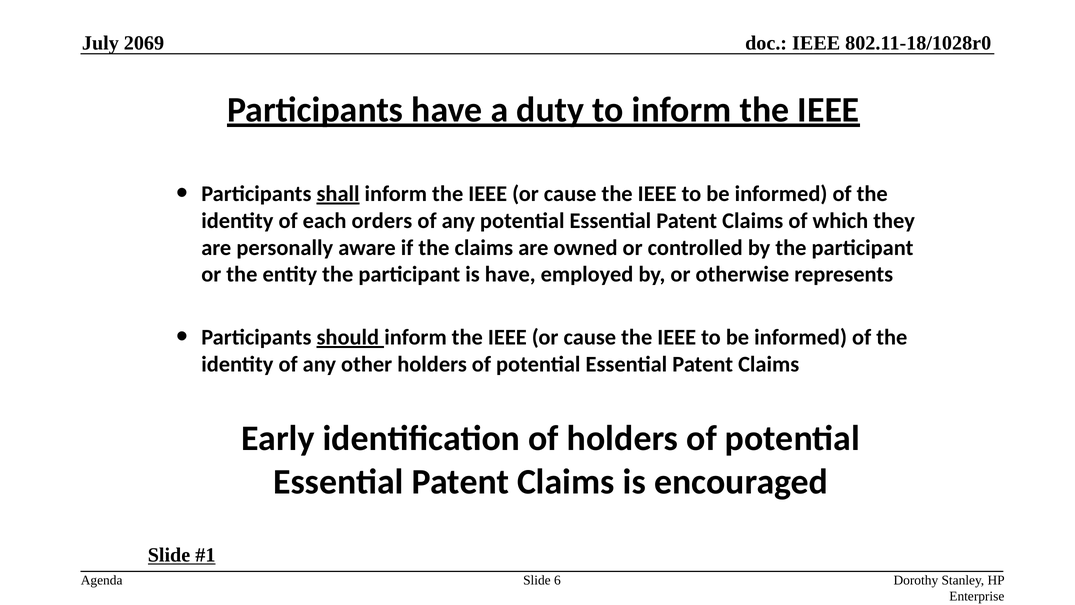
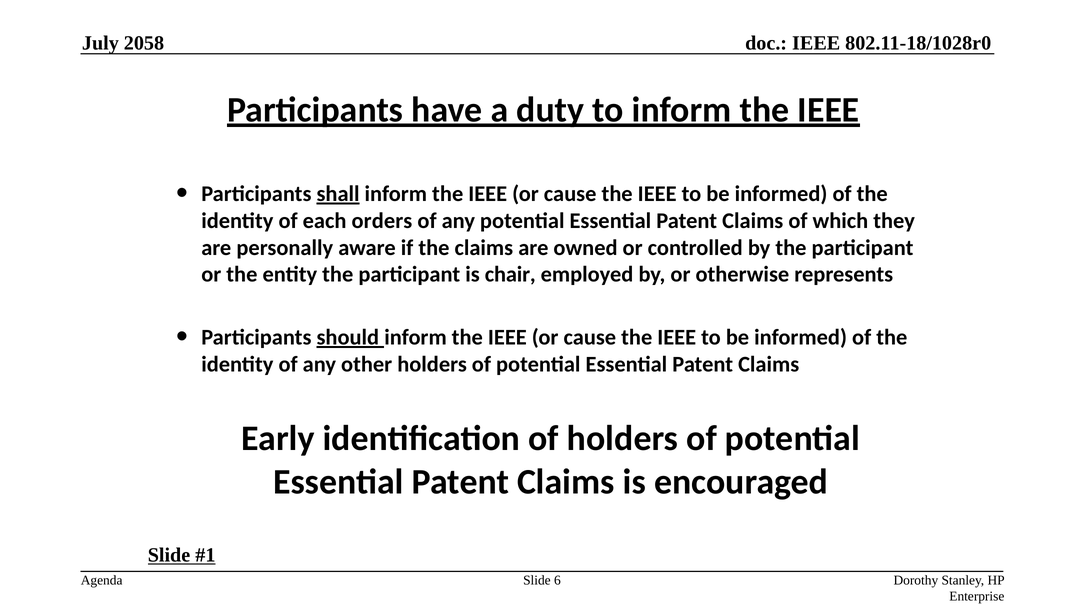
2069: 2069 -> 2058
is have: have -> chair
